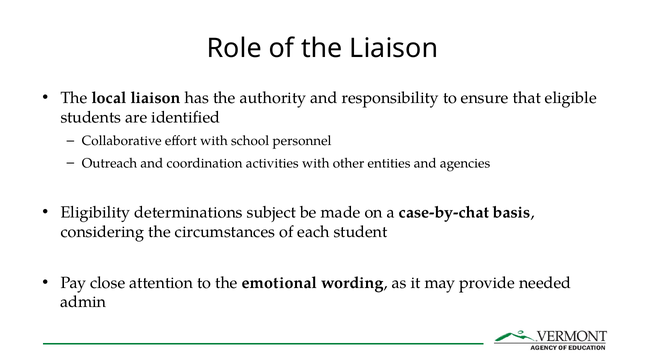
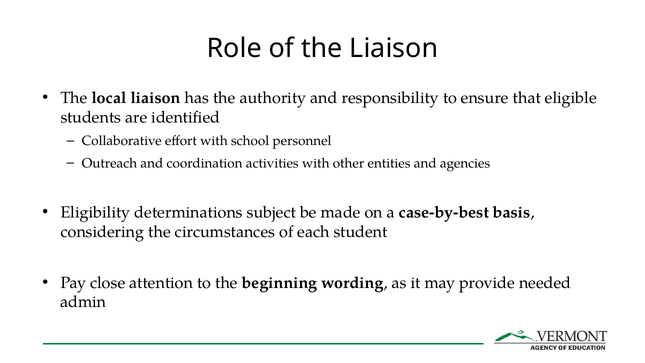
case-by-chat: case-by-chat -> case-by-best
emotional: emotional -> beginning
